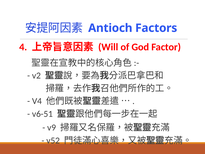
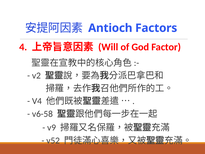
v6-51: v6-51 -> v6-58
